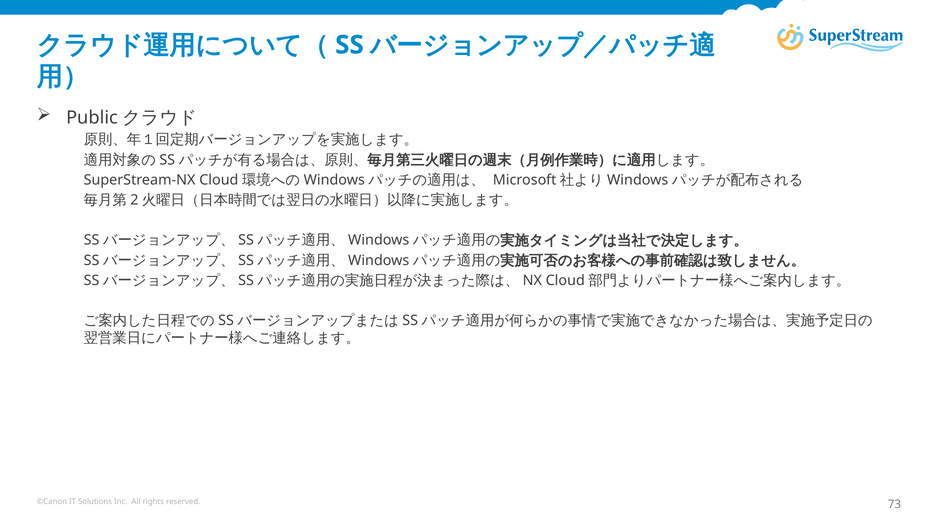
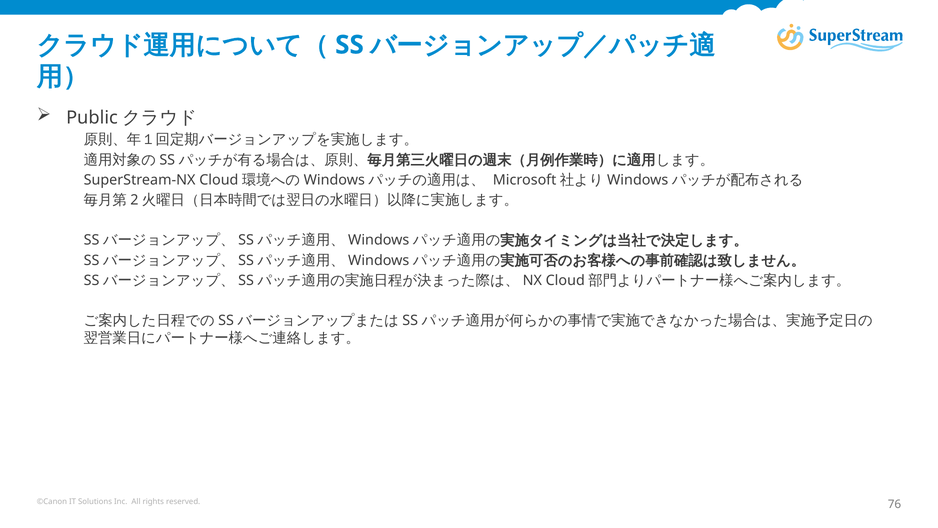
73: 73 -> 76
